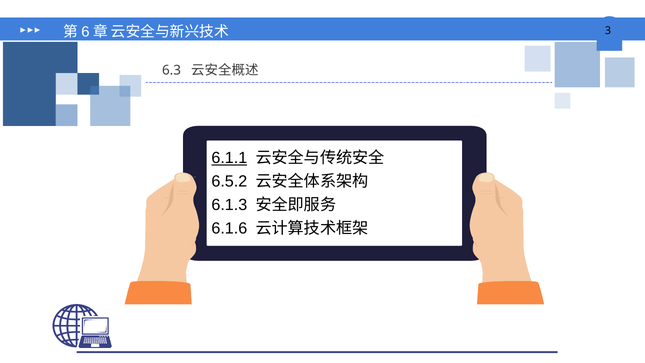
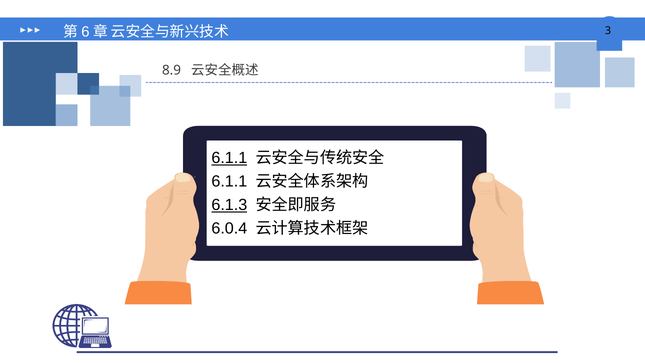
6.3: 6.3 -> 8.9
6.5.2 at (229, 181): 6.5.2 -> 6.1.1
6.1.3 underline: none -> present
6.1.6: 6.1.6 -> 6.0.4
